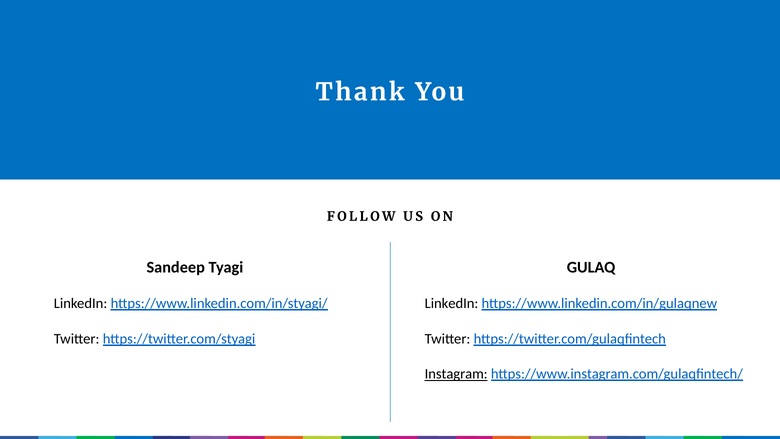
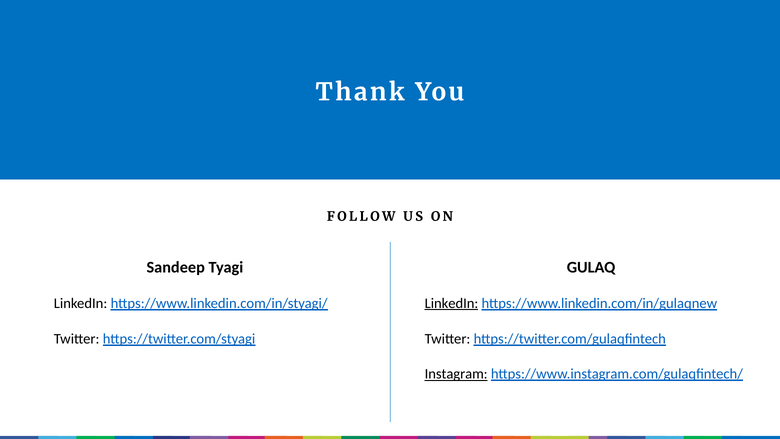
LinkedIn at (452, 303) underline: none -> present
